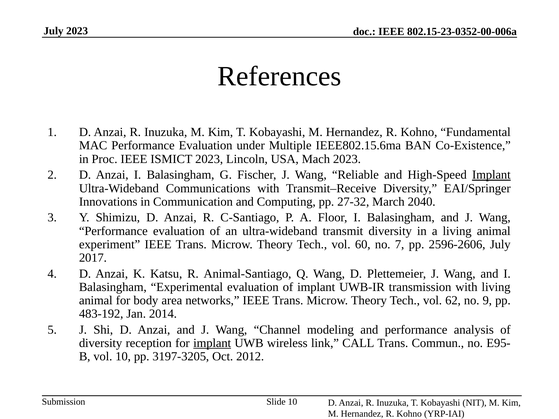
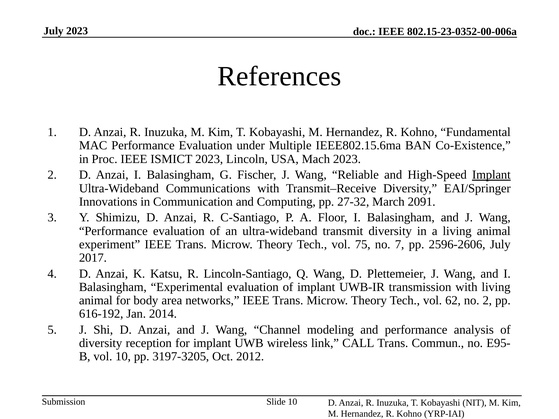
2040: 2040 -> 2091
60: 60 -> 75
Animal-Santiago: Animal-Santiago -> Lincoln-Santiago
no 9: 9 -> 2
483-192: 483-192 -> 616-192
implant at (212, 343) underline: present -> none
